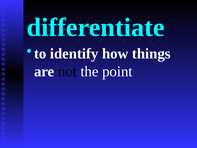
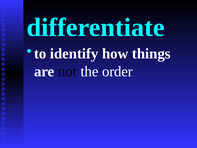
point: point -> order
